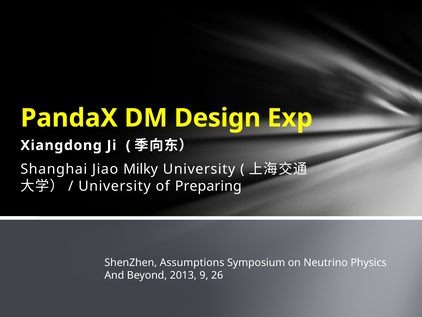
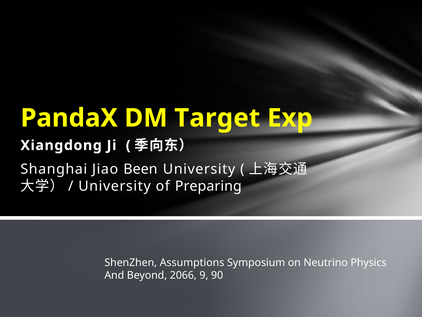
Design: Design -> Target
Milky: Milky -> Been
2013: 2013 -> 2066
26: 26 -> 90
